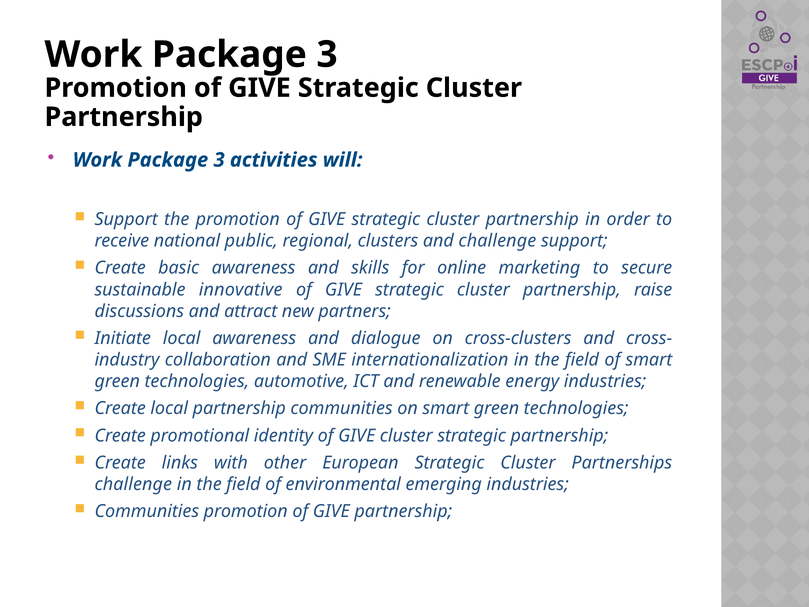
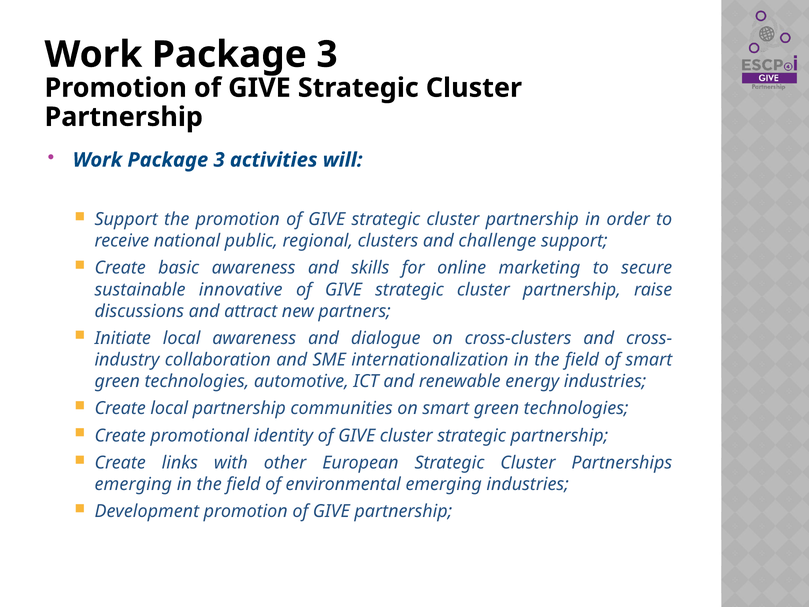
challenge at (133, 484): challenge -> emerging
Communities at (147, 511): Communities -> Development
